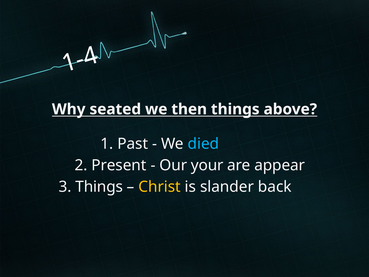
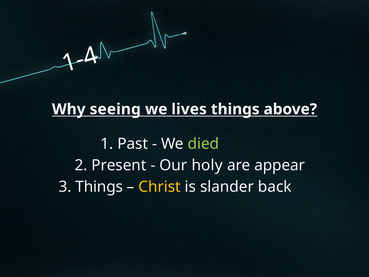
seated: seated -> seeing
then: then -> lives
died colour: light blue -> light green
your: your -> holy
